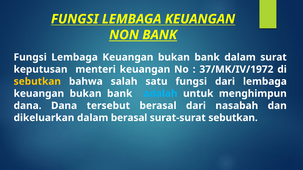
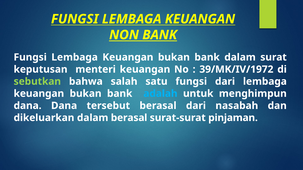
37/MK/IV/1972: 37/MK/IV/1972 -> 39/MK/IV/1972
sebutkan at (37, 82) colour: yellow -> light green
surat-surat sebutkan: sebutkan -> pinjaman
